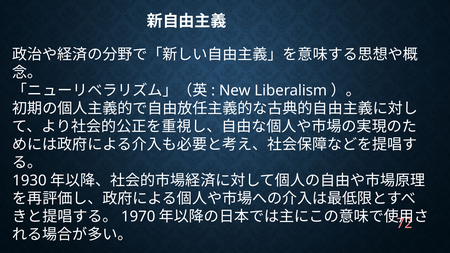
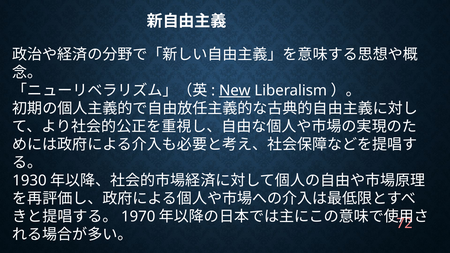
New underline: none -> present
